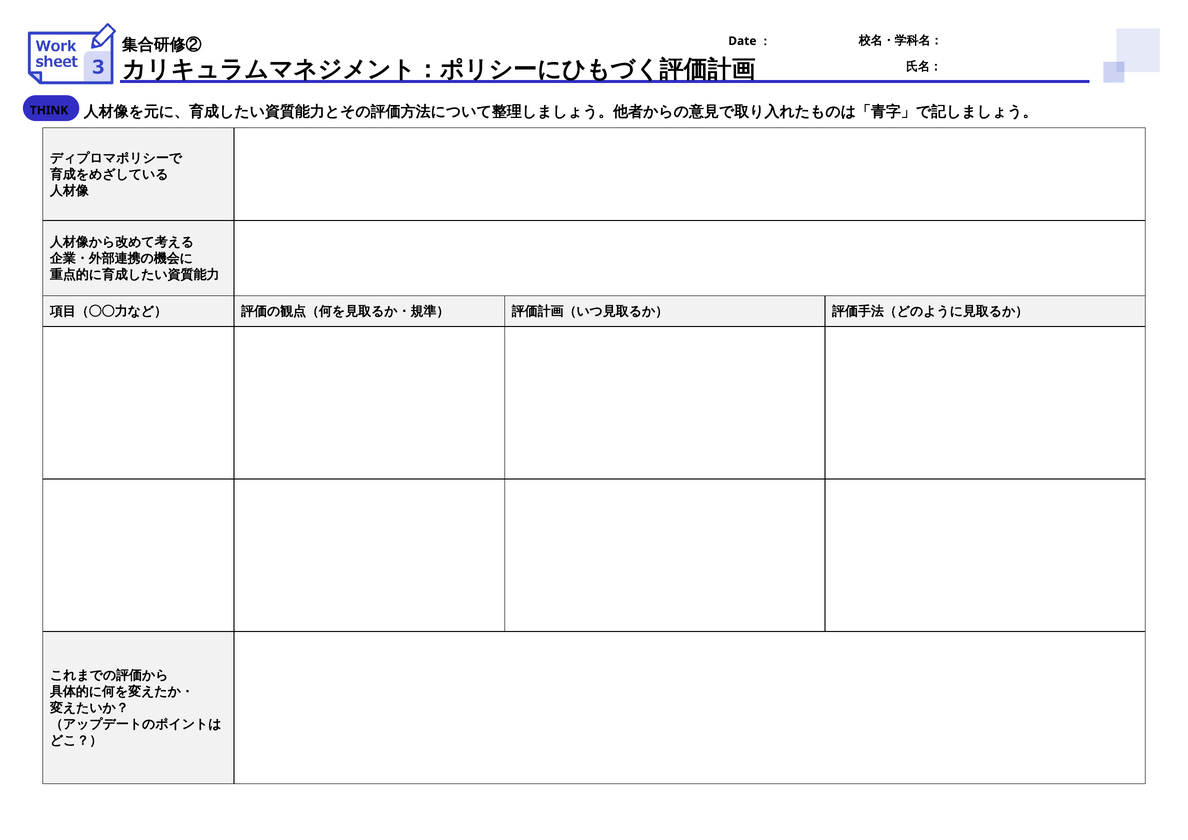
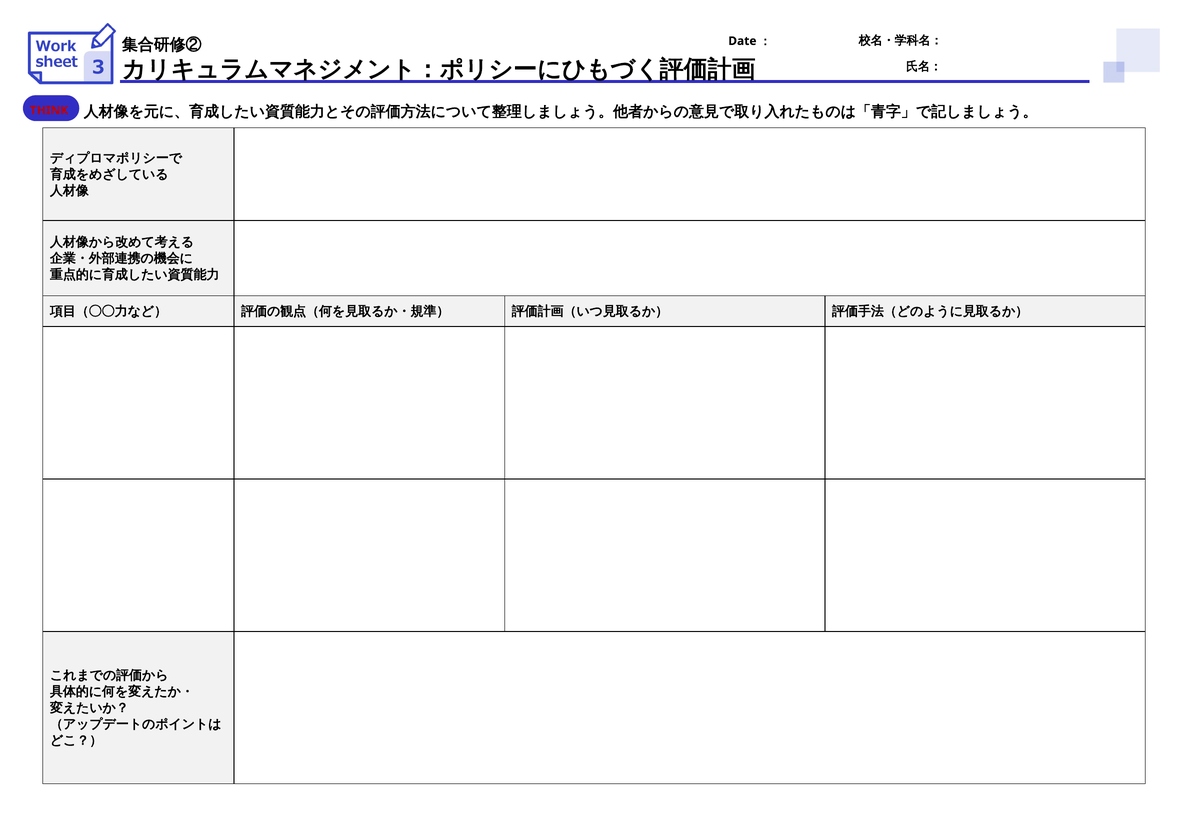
THINK colour: black -> red
